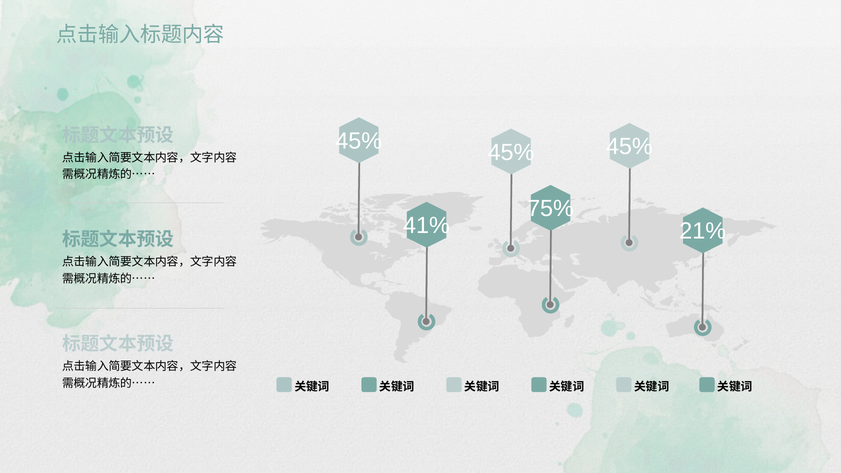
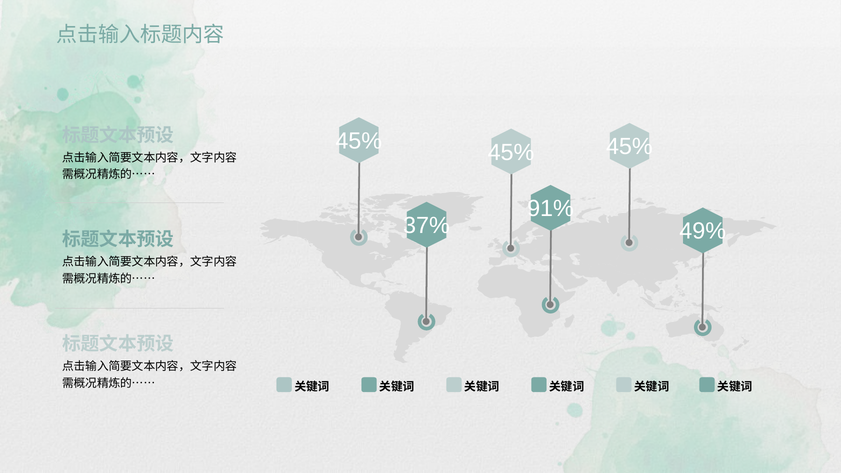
75%: 75% -> 91%
41%: 41% -> 37%
21%: 21% -> 49%
